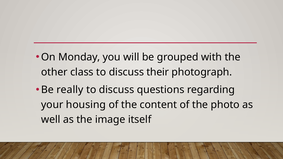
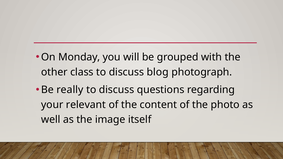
their: their -> blog
housing: housing -> relevant
